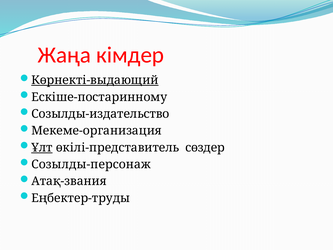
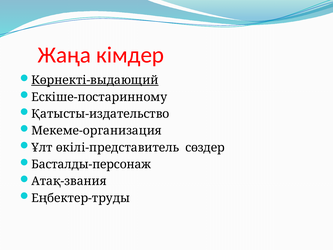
Созылды-издательство: Созылды-издательство -> Қатысты-издательство
Ұлт underline: present -> none
Созылды-персонаж: Созылды-персонаж -> Басталды-персонаж
